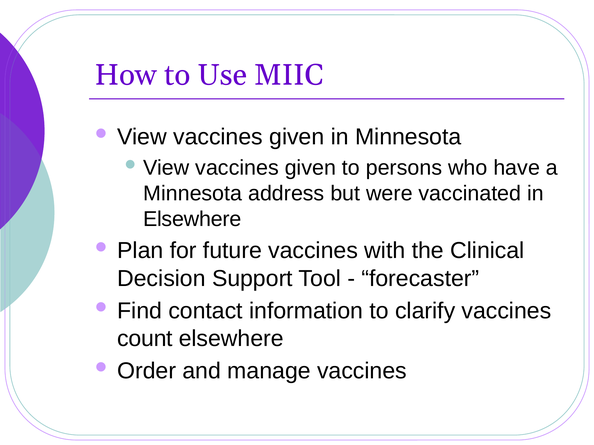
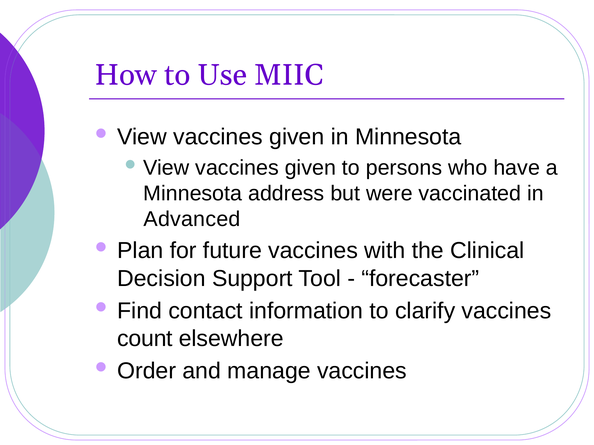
Elsewhere at (192, 220): Elsewhere -> Advanced
